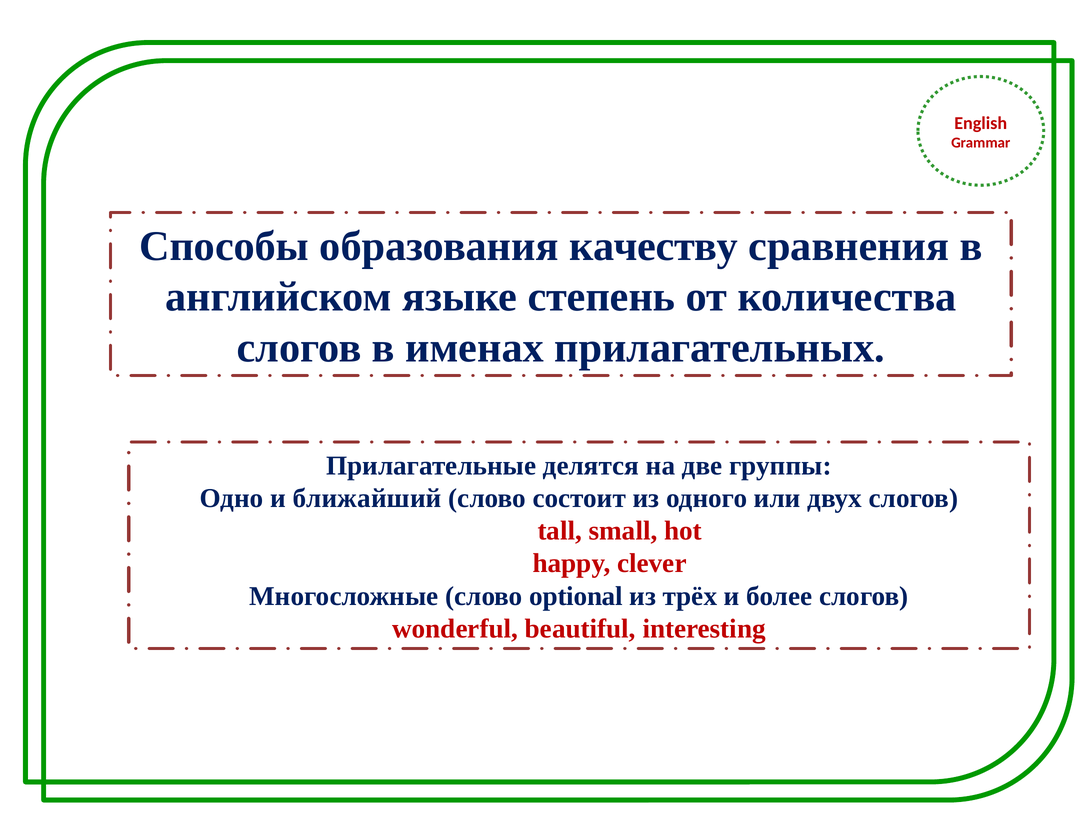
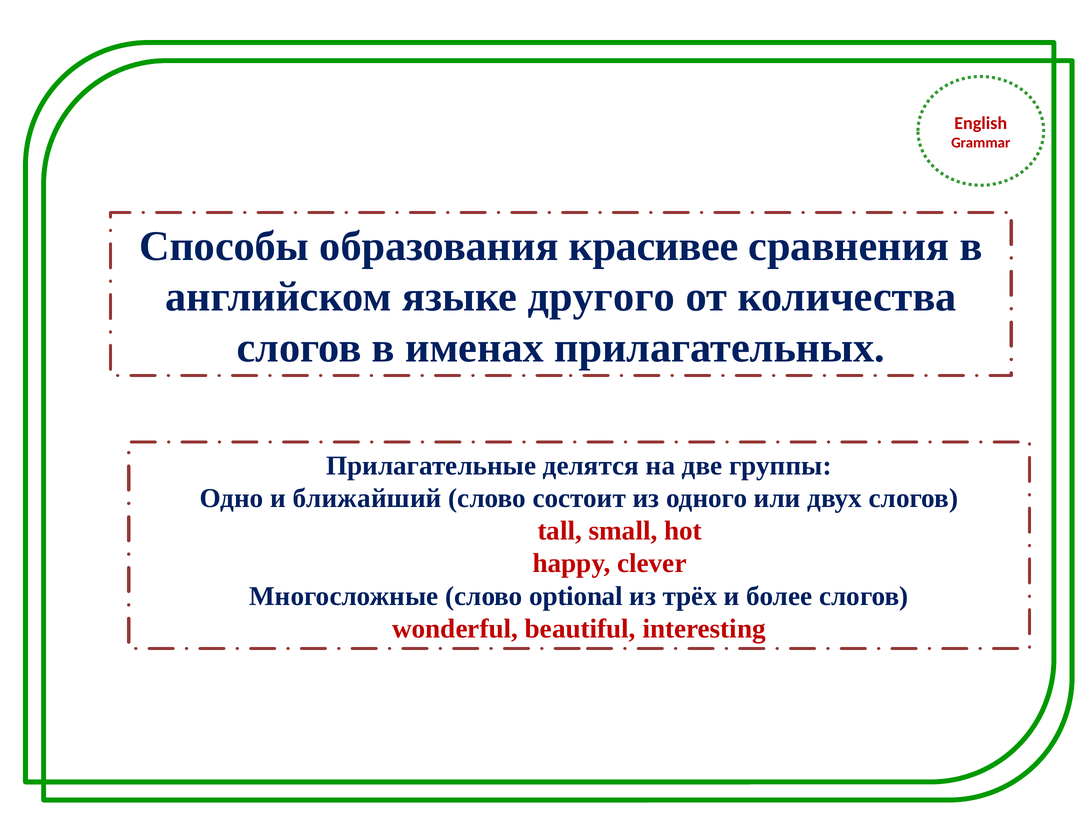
качеству: качеству -> красивее
степень: степень -> другого
